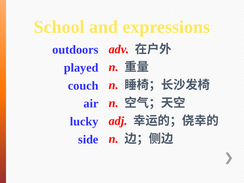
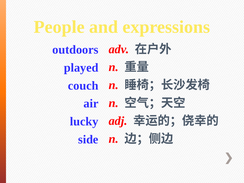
School: School -> People
